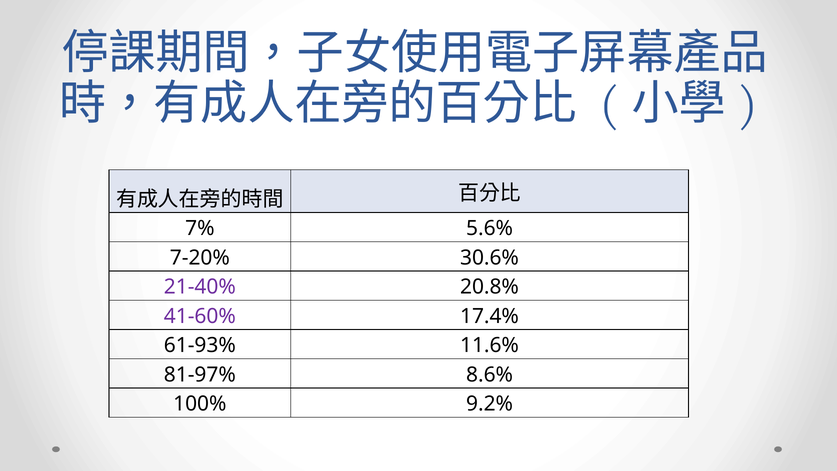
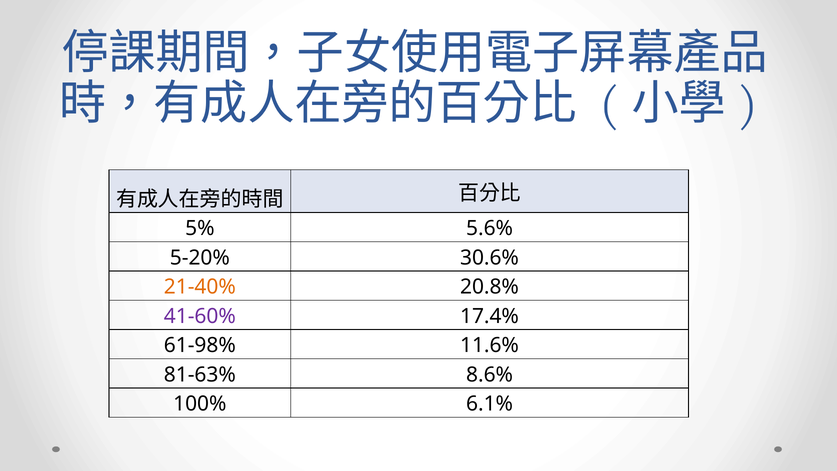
7%: 7% -> 5%
7-20%: 7-20% -> 5-20%
21-40% colour: purple -> orange
61-93%: 61-93% -> 61-98%
81-97%: 81-97% -> 81-63%
9.2%: 9.2% -> 6.1%
